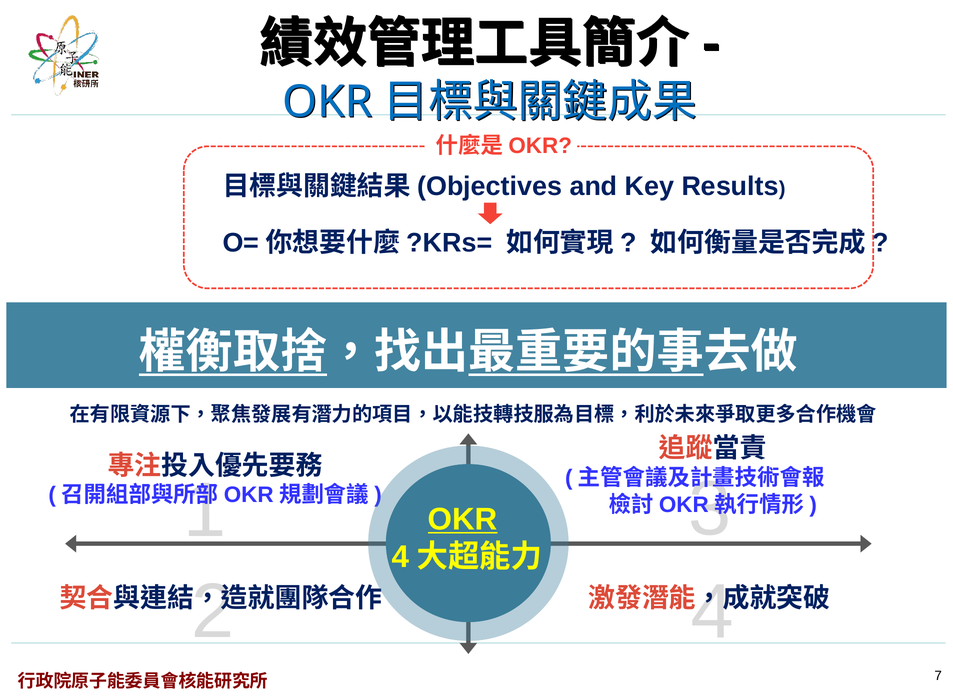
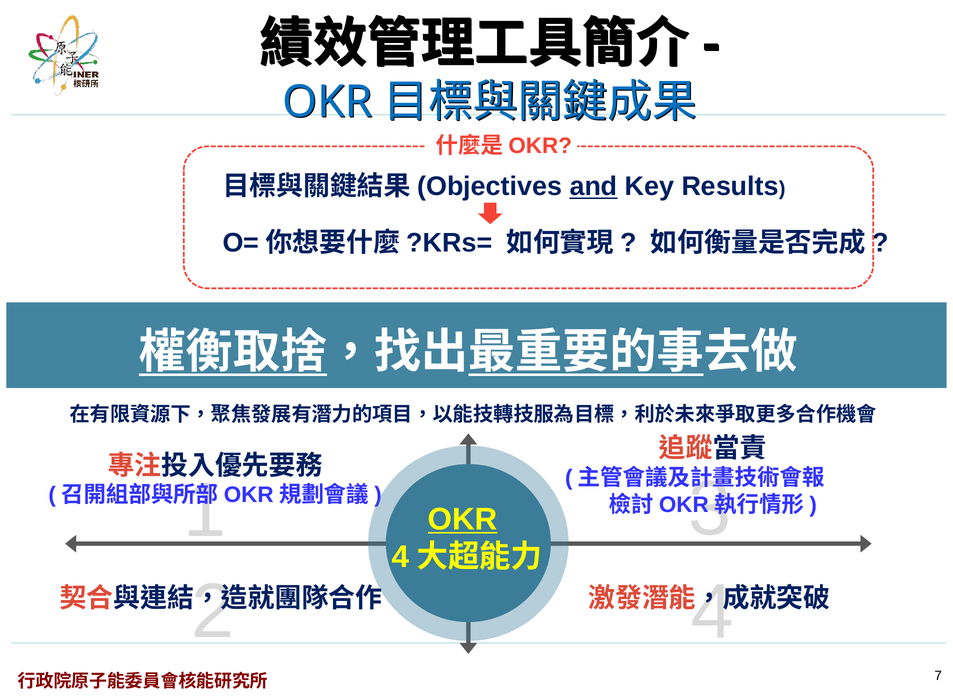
and underline: none -> present
